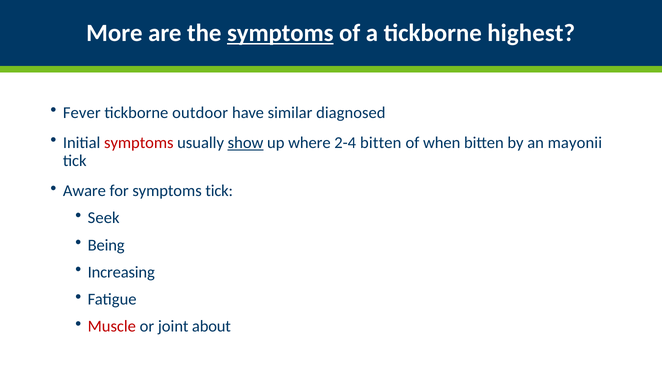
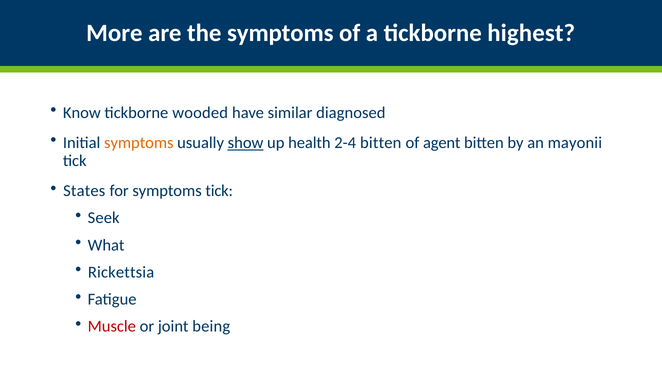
symptoms at (280, 33) underline: present -> none
Fever: Fever -> Know
outdoor: outdoor -> wooded
symptoms at (139, 143) colour: red -> orange
where: where -> health
when: when -> agent
Aware: Aware -> States
Being: Being -> What
Increasing: Increasing -> Rickettsia
about: about -> being
